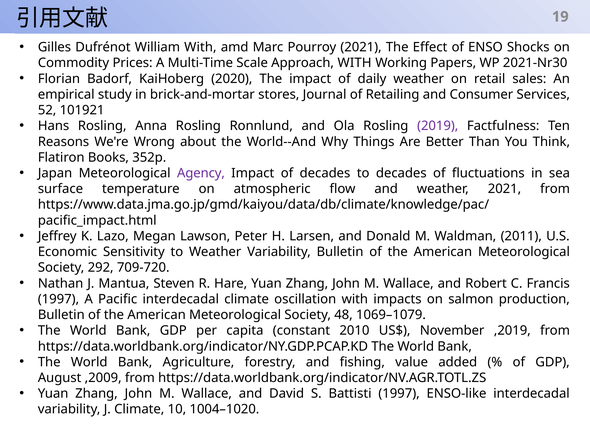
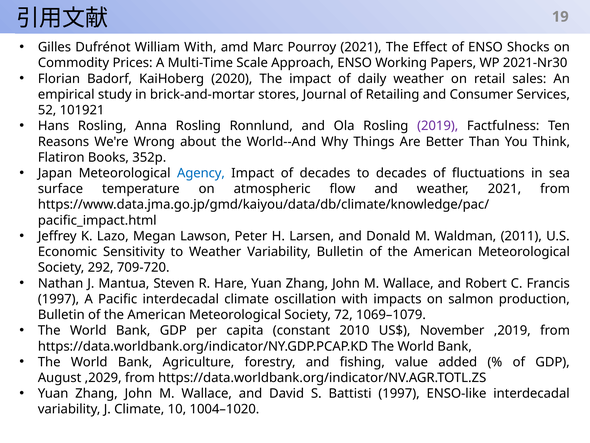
Approach WITH: WITH -> ENSO
Agency colour: purple -> blue
48: 48 -> 72
,2009: ,2009 -> ,2029
